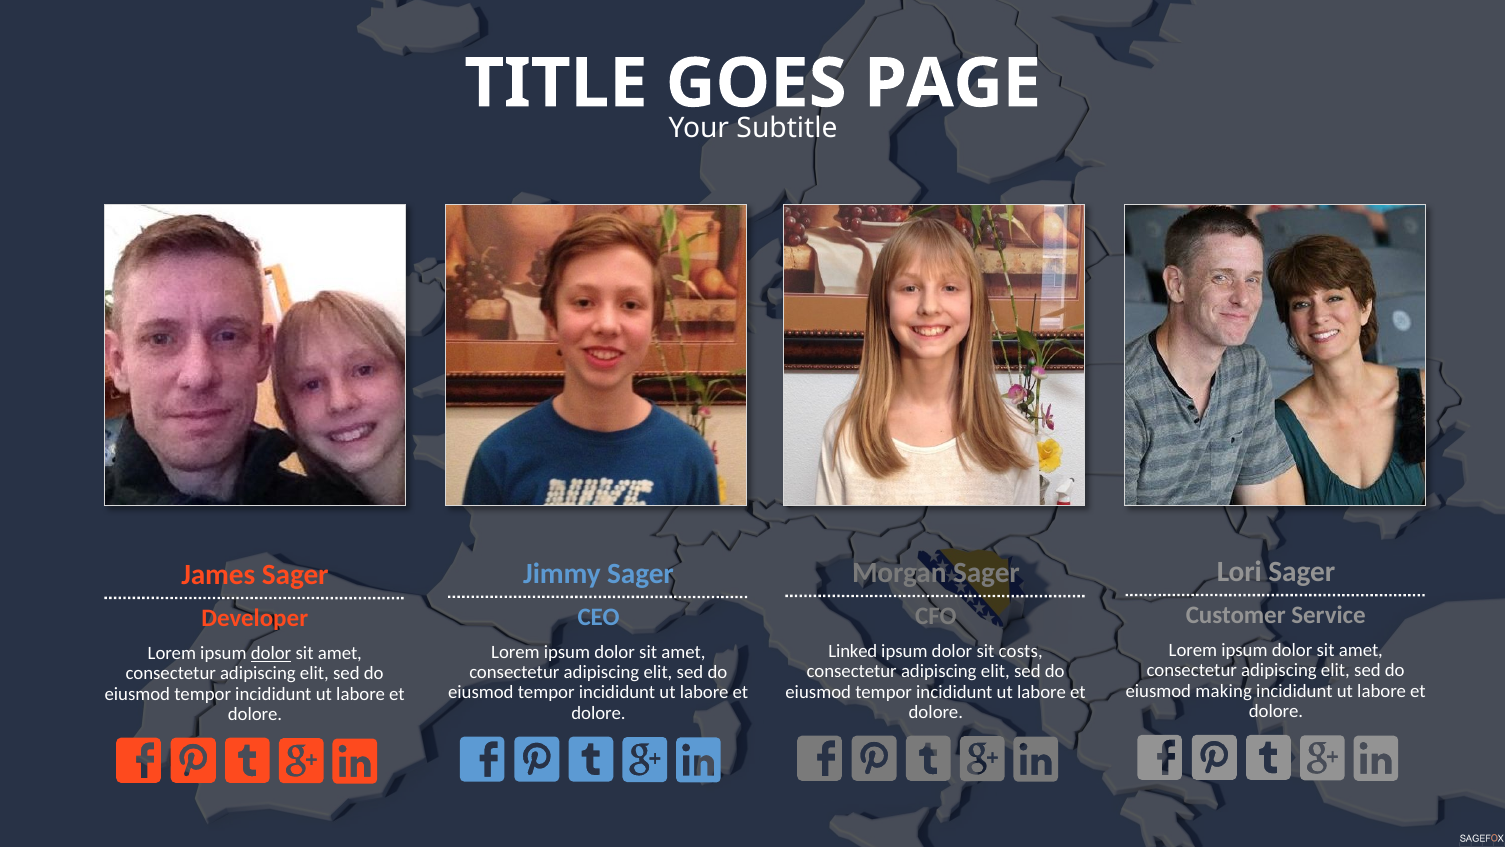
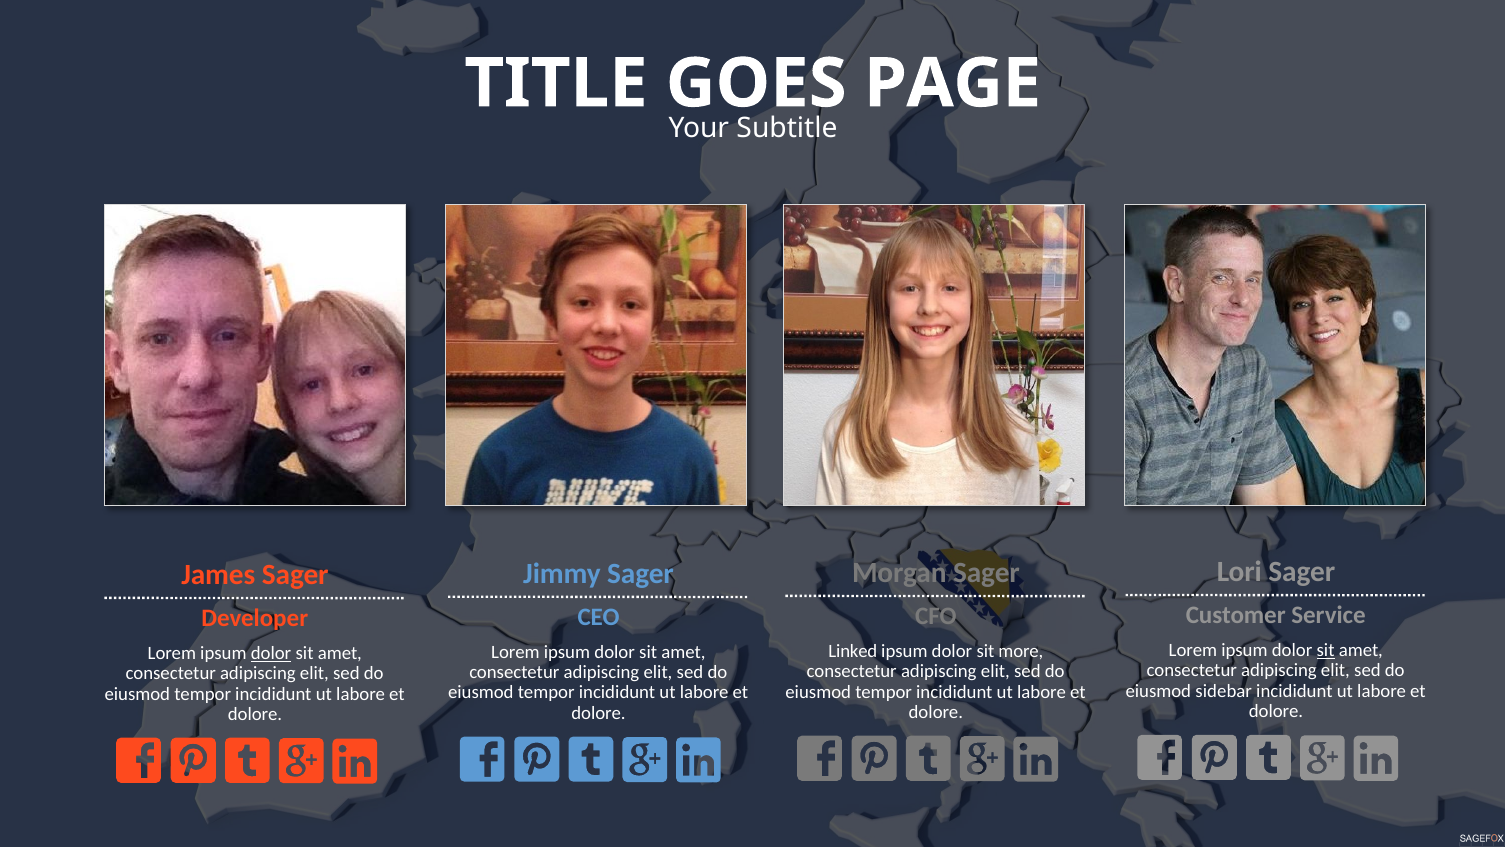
sit at (1326, 650) underline: none -> present
costs: costs -> more
making: making -> sidebar
